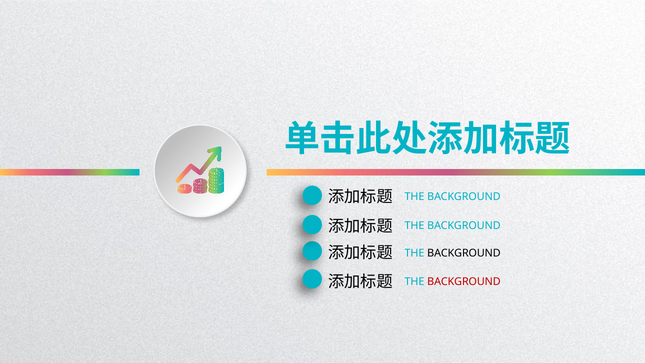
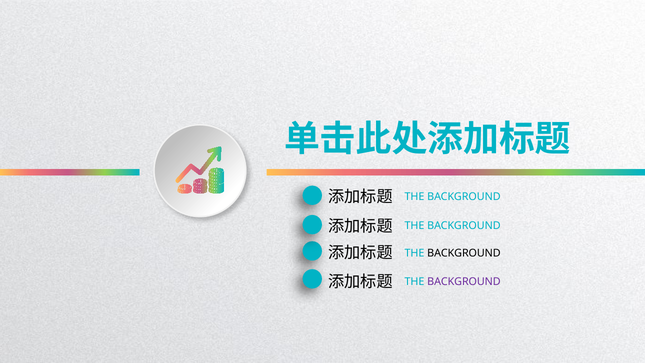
BACKGROUND at (464, 281) colour: red -> purple
